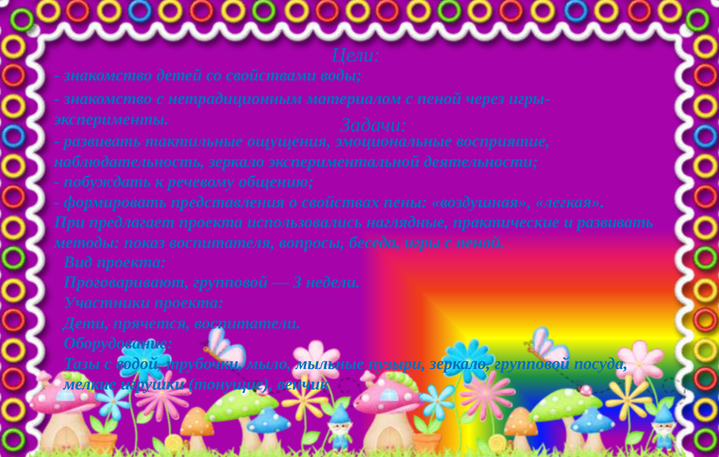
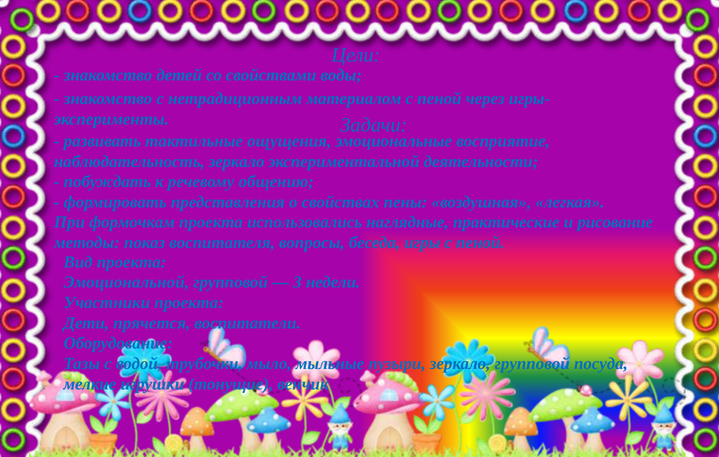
предлагает: предлагает -> формочкам
и развивать: развивать -> рисование
Проговаривают: Проговаривают -> Эмоциональной
